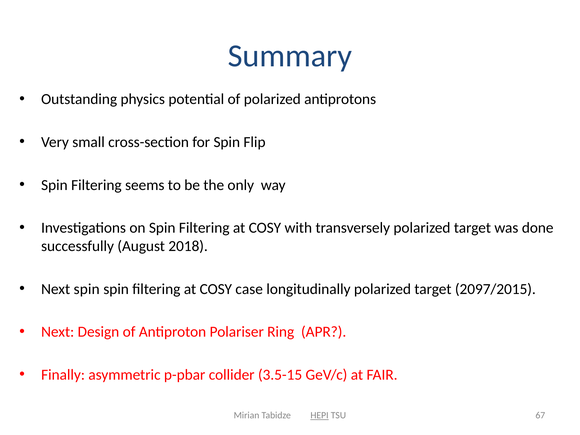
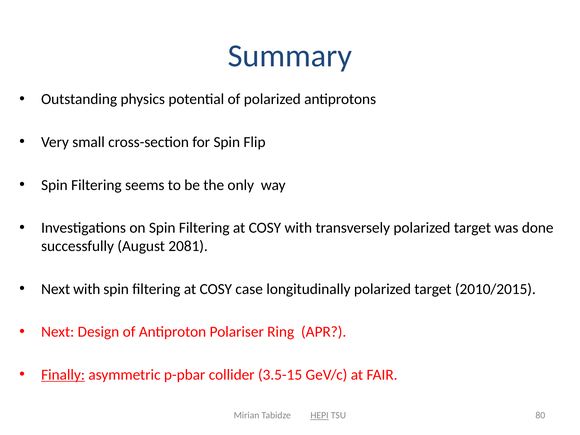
2018: 2018 -> 2081
Next spin: spin -> with
2097/2015: 2097/2015 -> 2010/2015
Finally underline: none -> present
67: 67 -> 80
